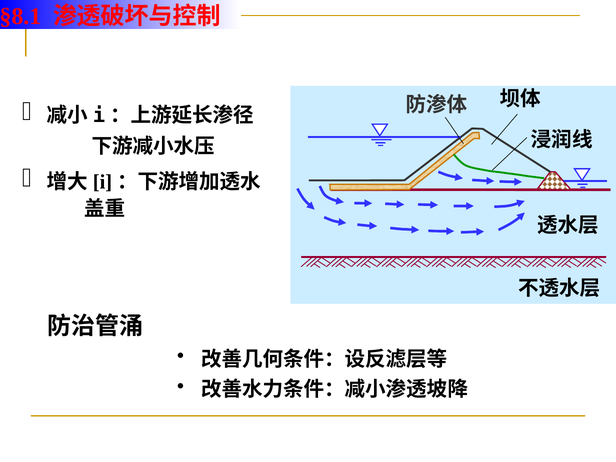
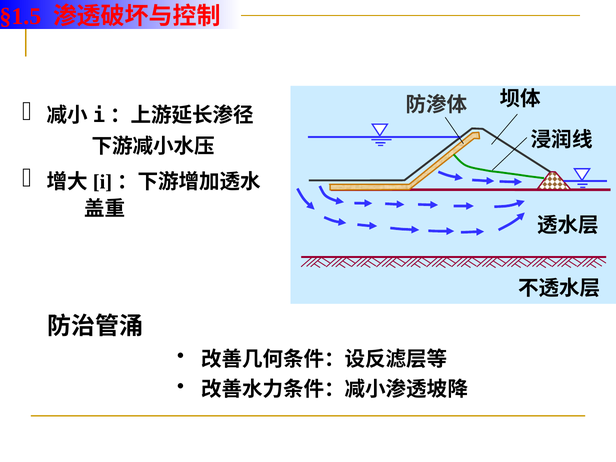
§8.1: §8.1 -> §1.5
